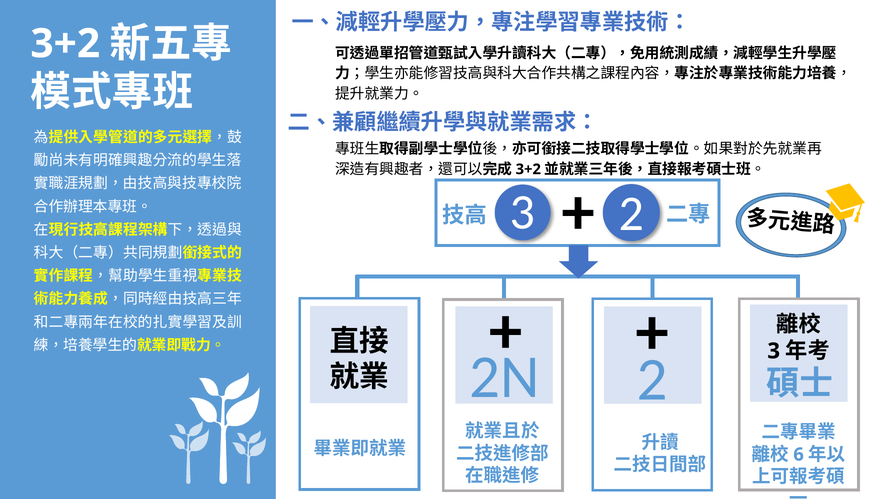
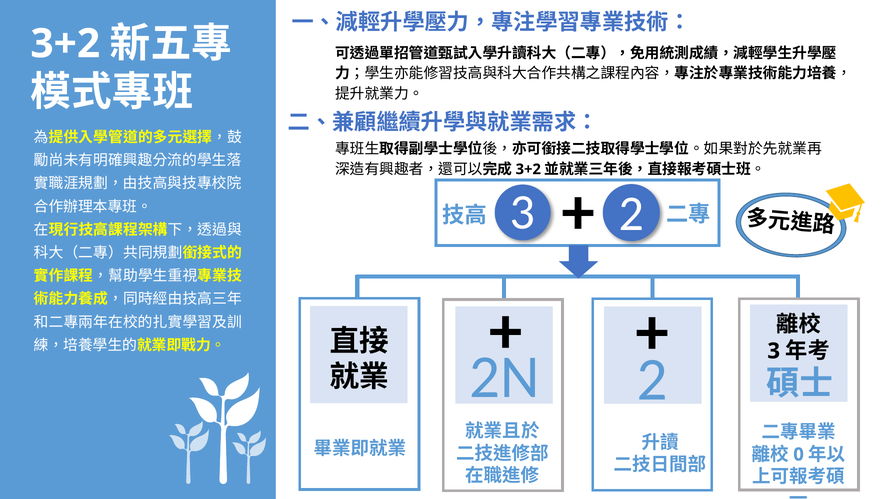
6: 6 -> 0
